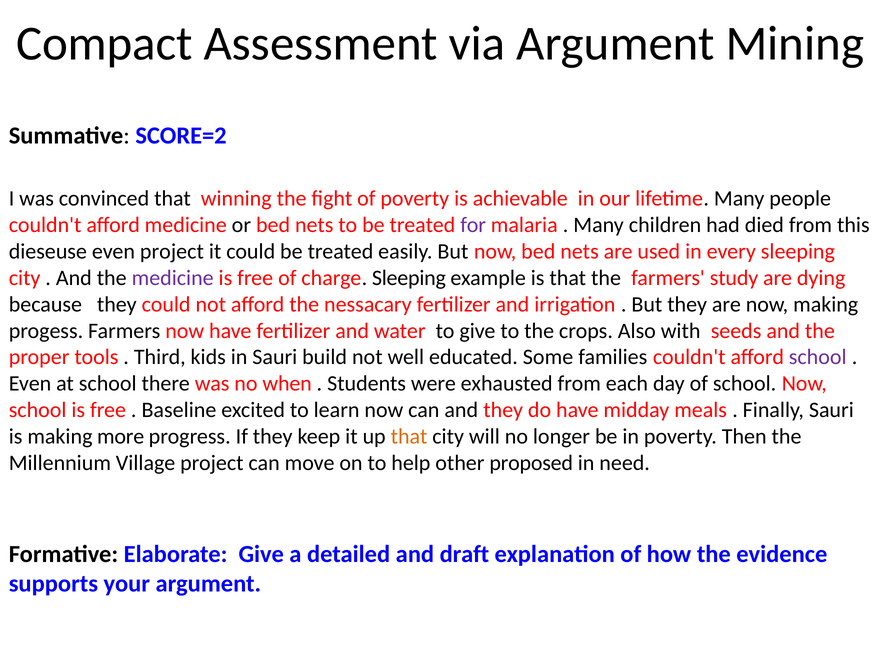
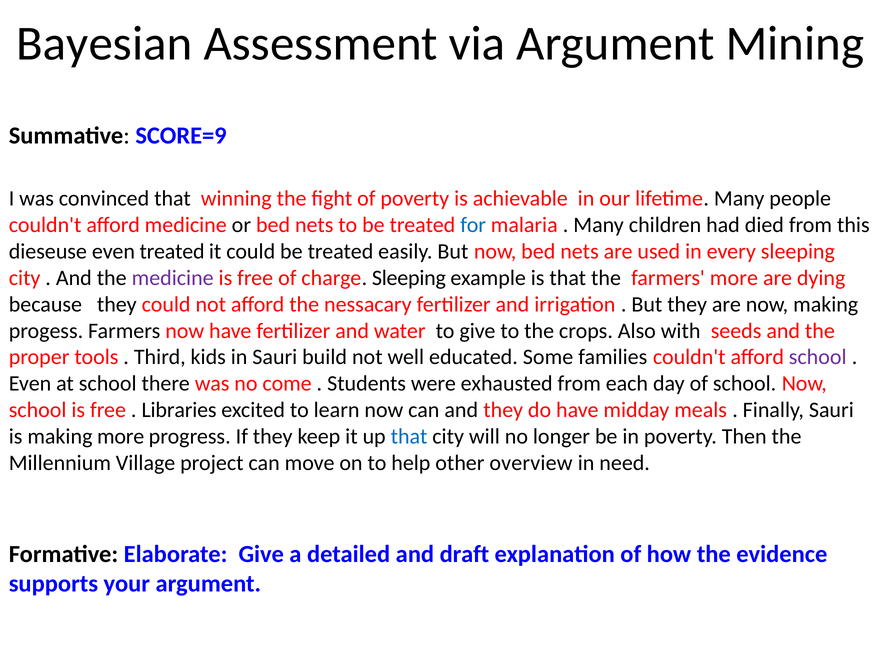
Compact: Compact -> Bayesian
SCORE=2: SCORE=2 -> SCORE=9
for colour: purple -> blue
even project: project -> treated
farmers study: study -> more
when: when -> come
Baseline: Baseline -> Libraries
that at (409, 436) colour: orange -> blue
proposed: proposed -> overview
